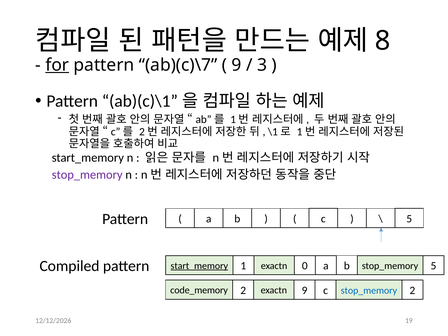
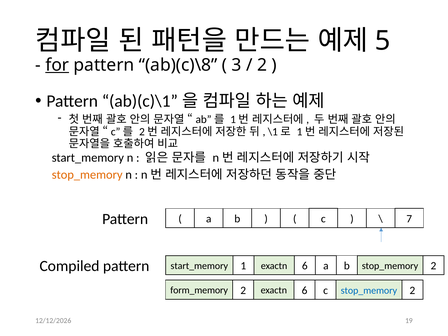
8: 8 -> 5
ab)(c)\7: ab)(c)\7 -> ab)(c)\8
9 at (237, 65): 9 -> 3
3 at (262, 65): 3 -> 2
stop_memory at (87, 175) colour: purple -> orange
5 at (409, 219): 5 -> 7
pattern 0: 0 -> 6
b stop_memory 5: 5 -> 2
start_memory at (199, 266) underline: present -> none
code_memory: code_memory -> form_memory
exactn 9: 9 -> 6
